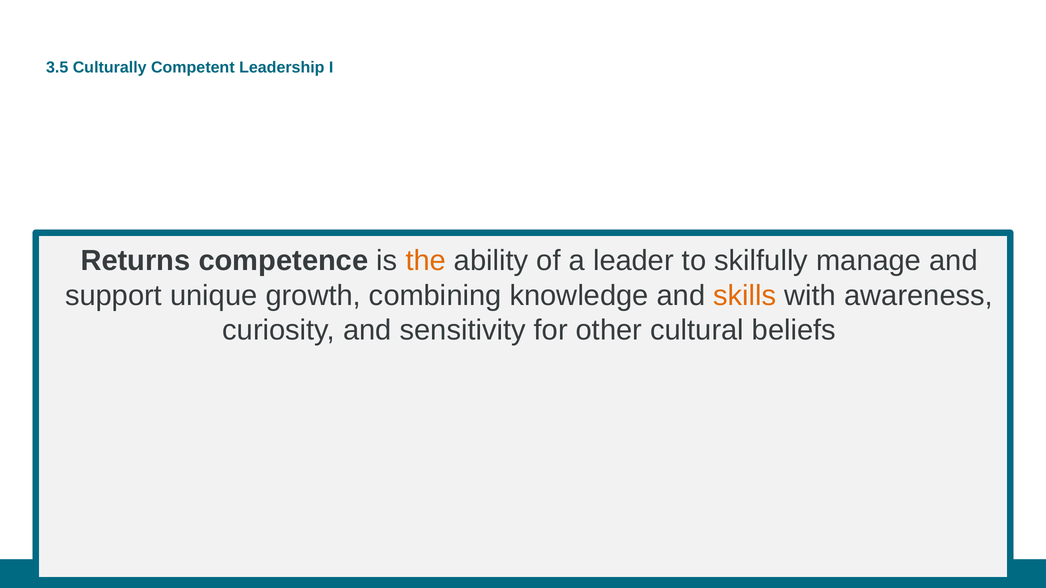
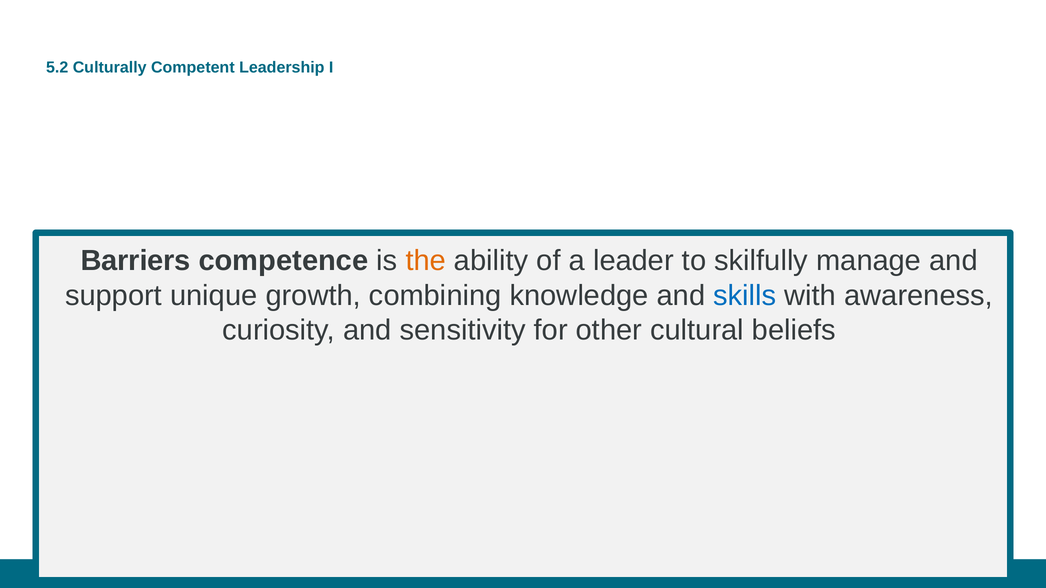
3.5: 3.5 -> 5.2
Returns: Returns -> Barriers
skills colour: orange -> blue
